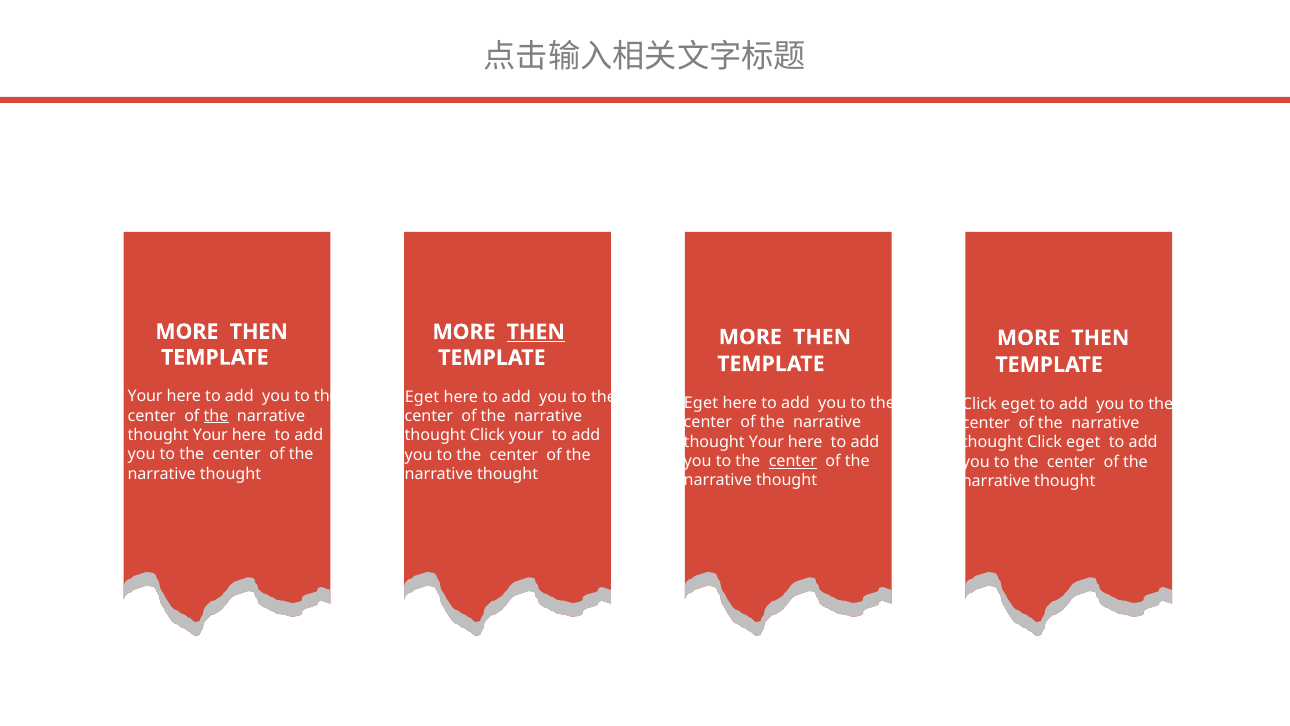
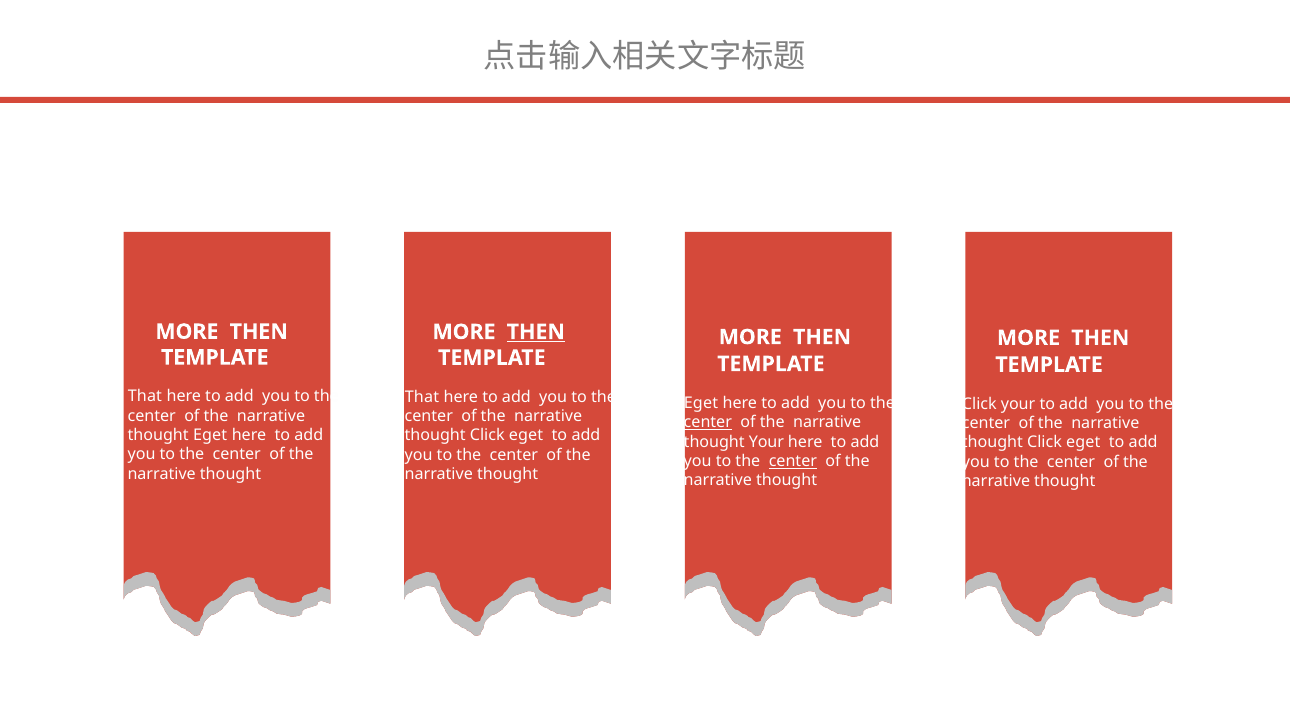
Your at (145, 397): Your -> That
Eget at (422, 397): Eget -> That
eget at (1018, 404): eget -> your
the at (216, 416) underline: present -> none
center at (708, 422) underline: none -> present
Your at (210, 435): Your -> Eget
your at (526, 436): your -> eget
